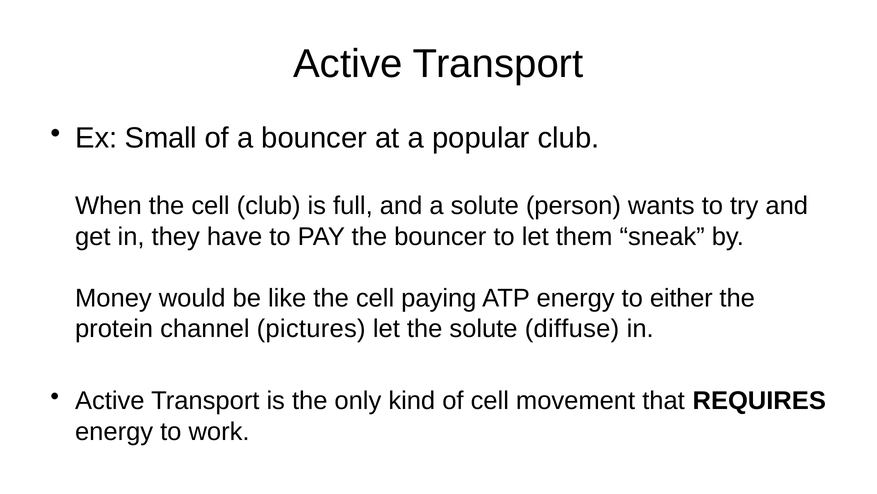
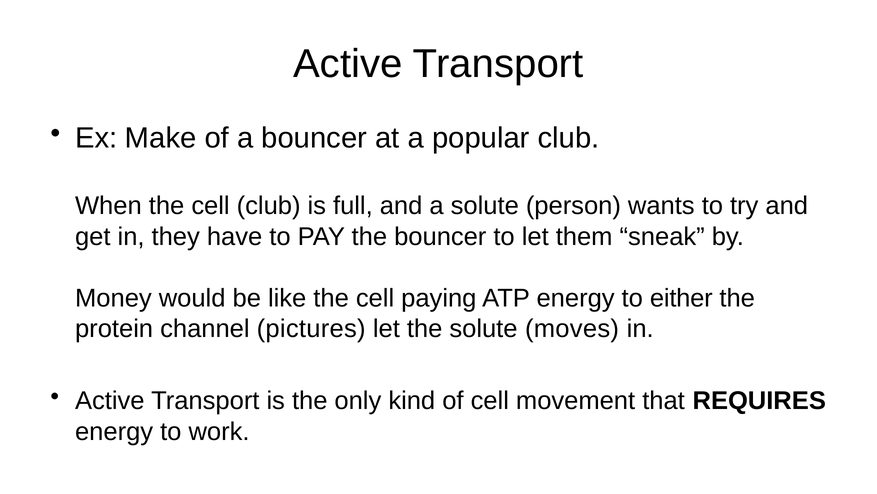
Small: Small -> Make
diffuse: diffuse -> moves
